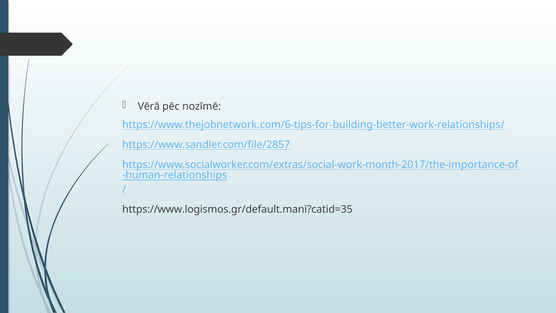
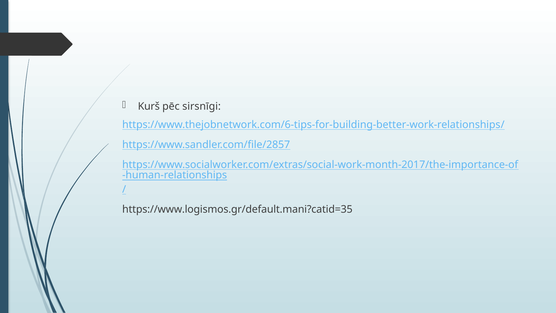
Vērā: Vērā -> Kurš
nozīmē: nozīmē -> sirsnīgi
